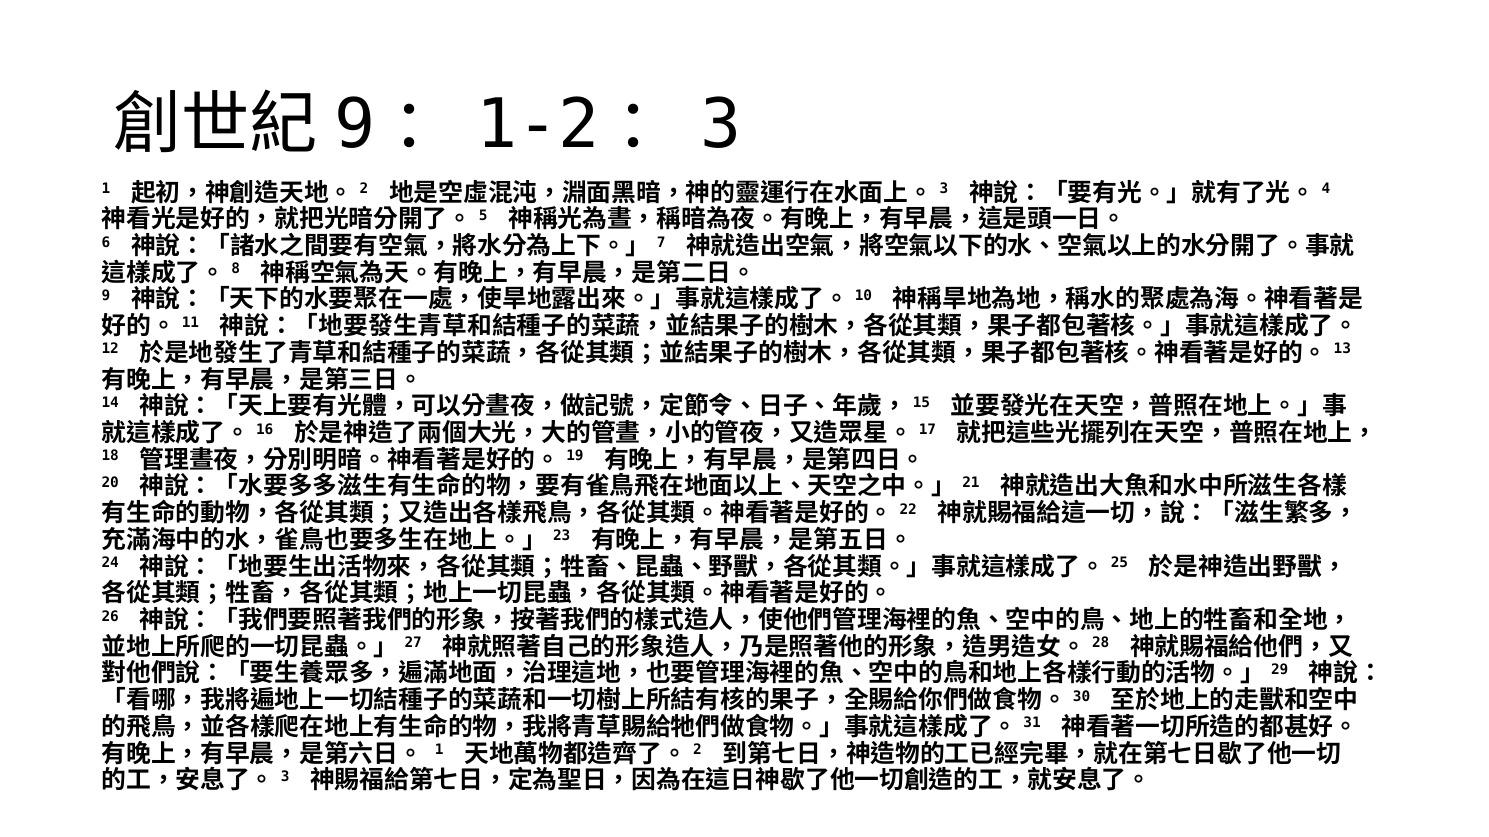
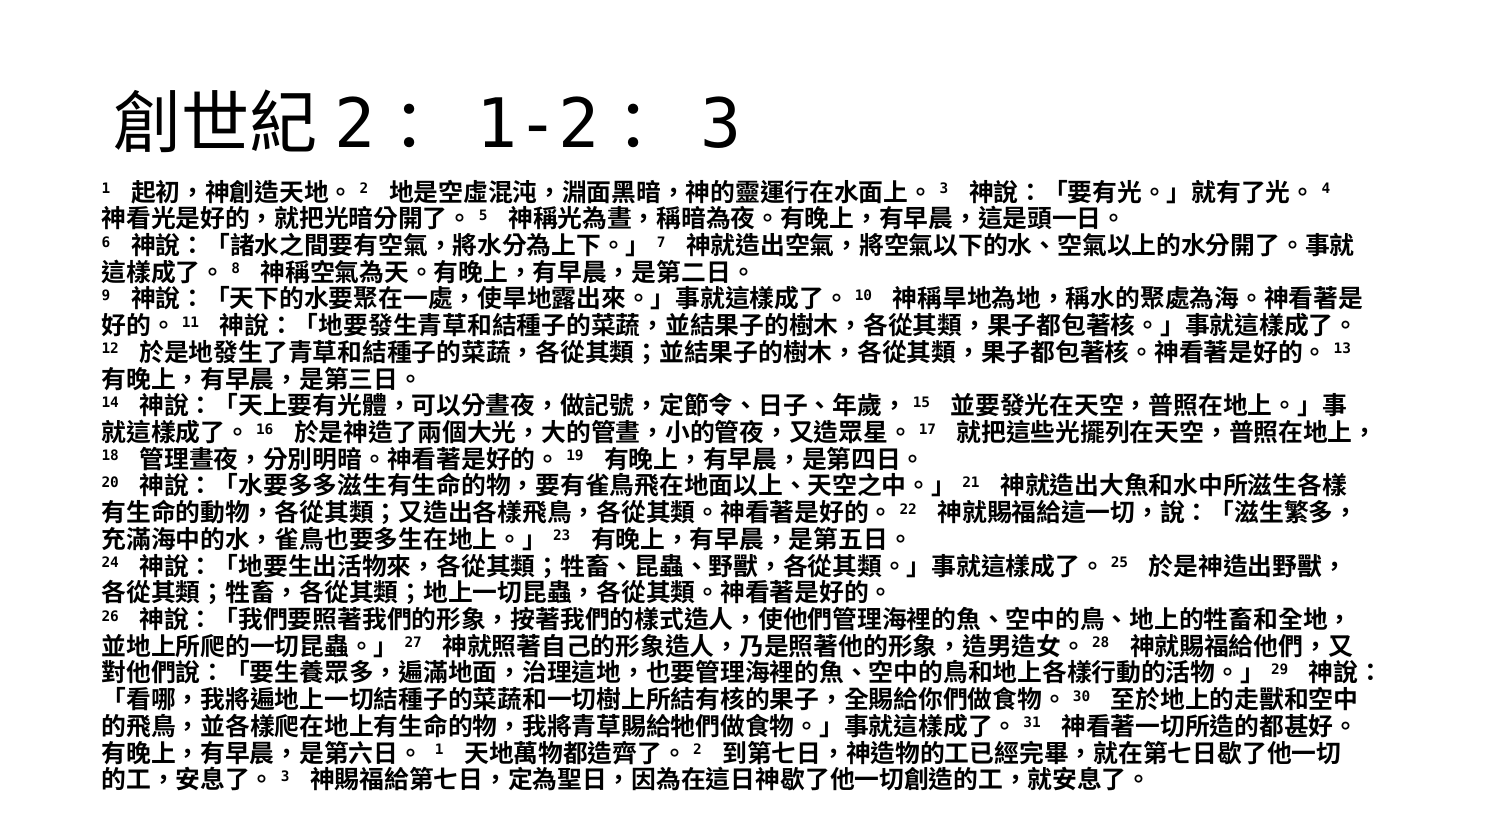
9 at (355, 125): 9 -> 2
